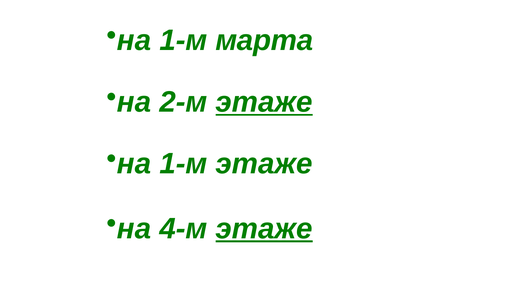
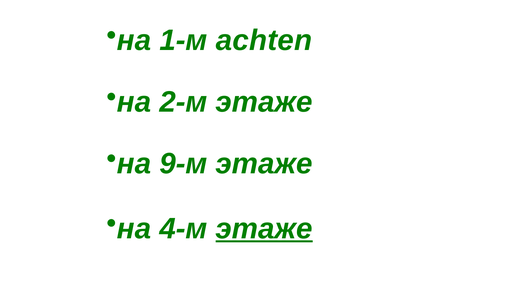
марта: марта -> achten
этаже at (264, 102) underline: present -> none
1-м at (183, 163): 1-м -> 9-м
